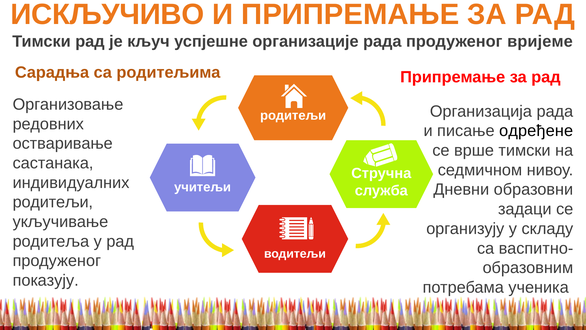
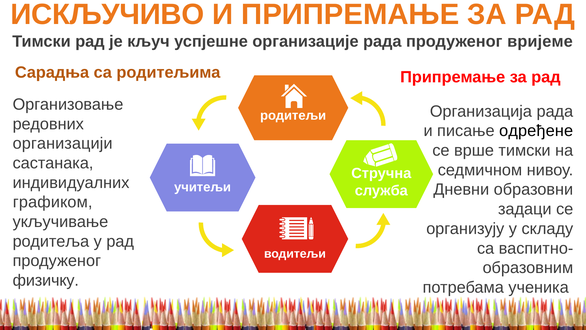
остваривање: остваривање -> организацији
родитељи at (53, 202): родитељи -> графиком
показују: показују -> физичку
